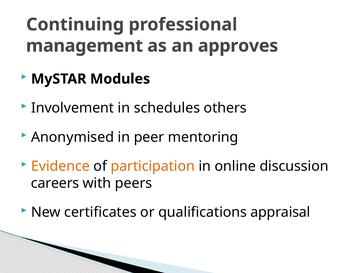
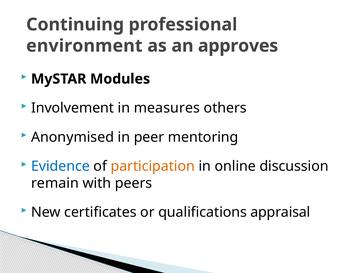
management: management -> environment
schedules: schedules -> measures
Evidence colour: orange -> blue
careers: careers -> remain
